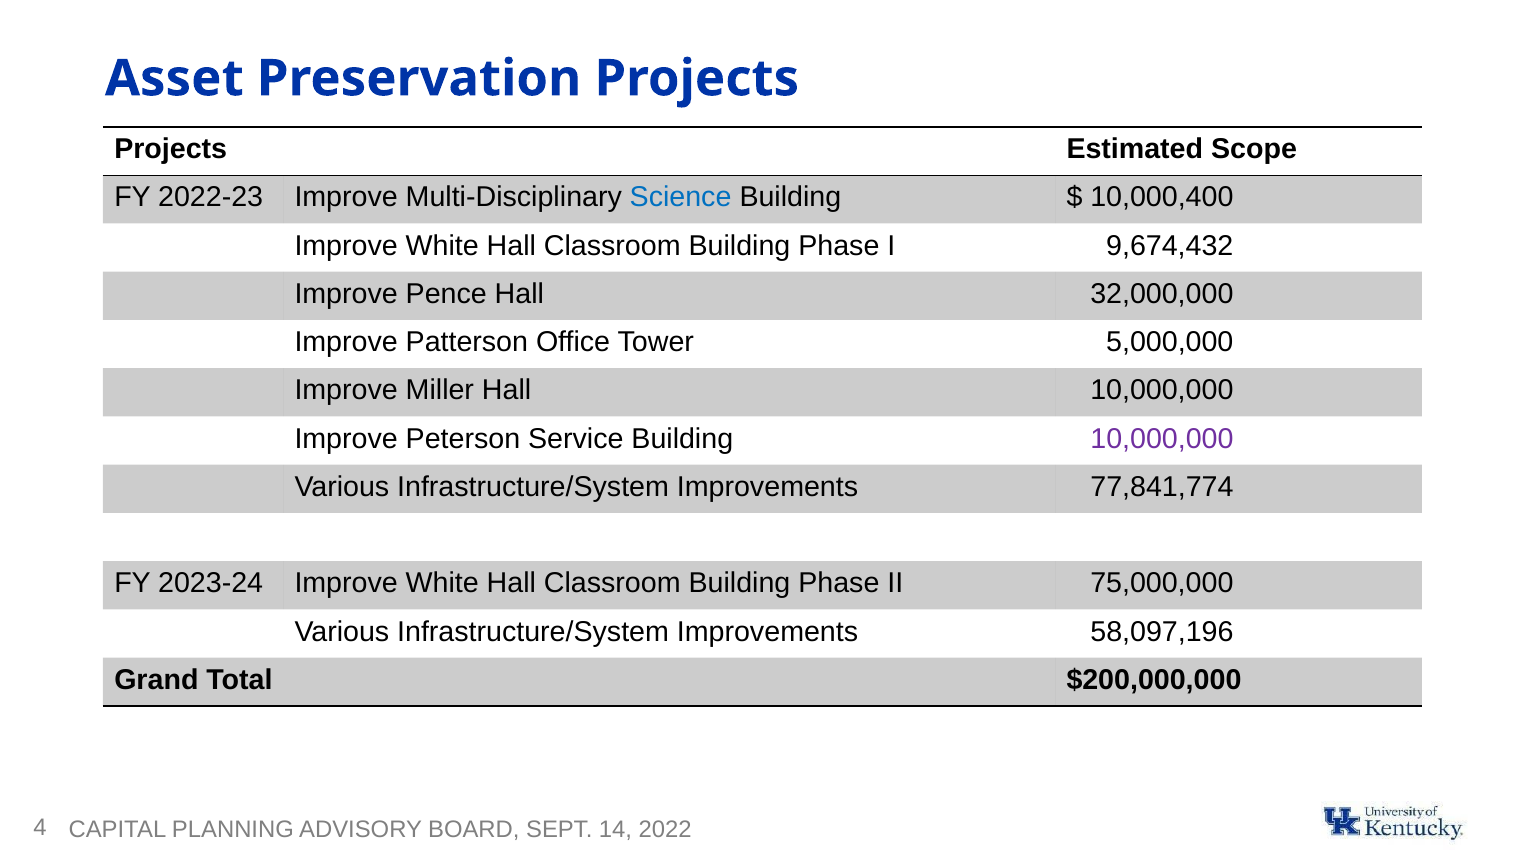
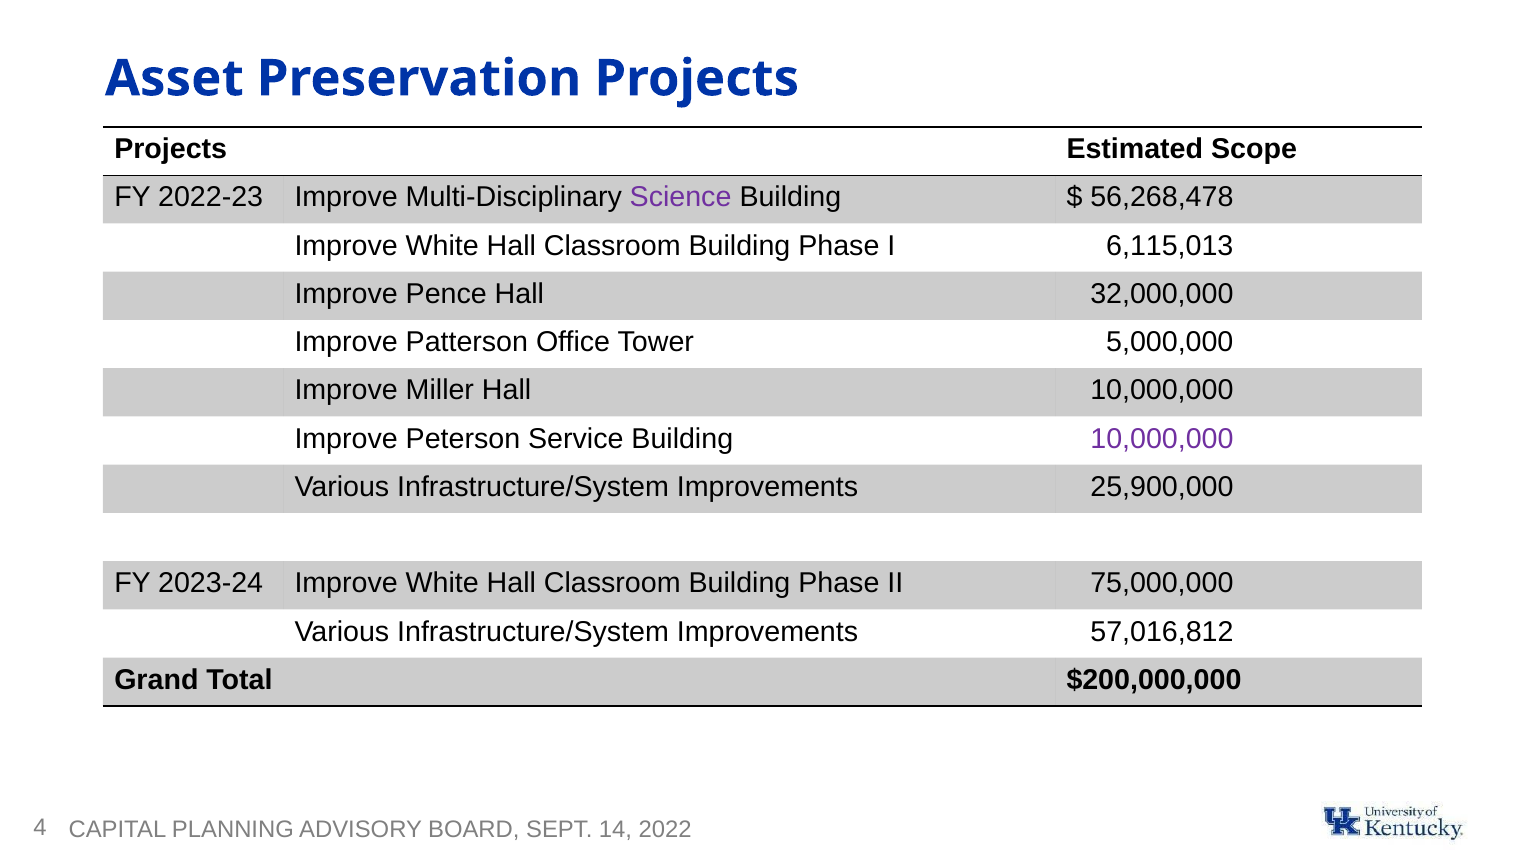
Science colour: blue -> purple
10,000,400: 10,000,400 -> 56,268,478
9,674,432: 9,674,432 -> 6,115,013
77,841,774: 77,841,774 -> 25,900,000
58,097,196: 58,097,196 -> 57,016,812
